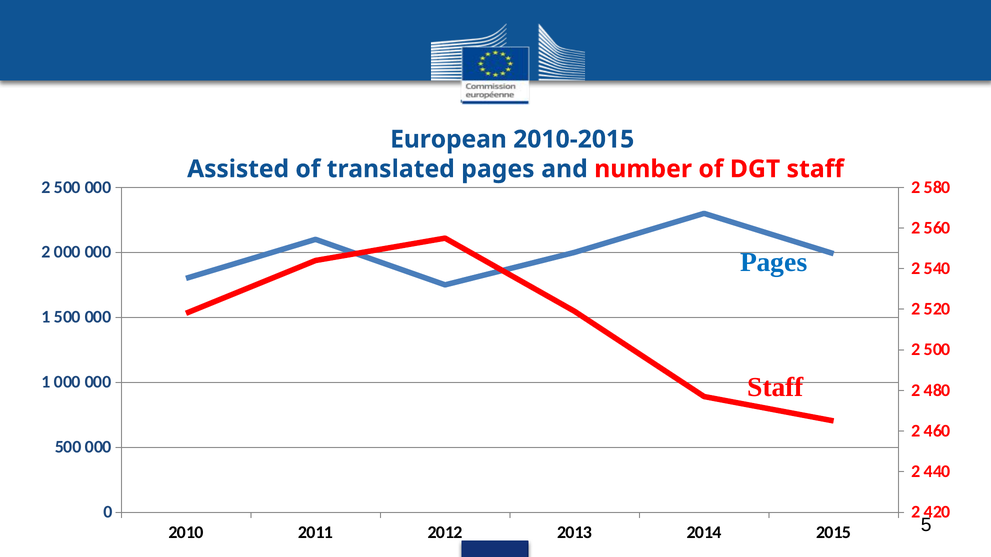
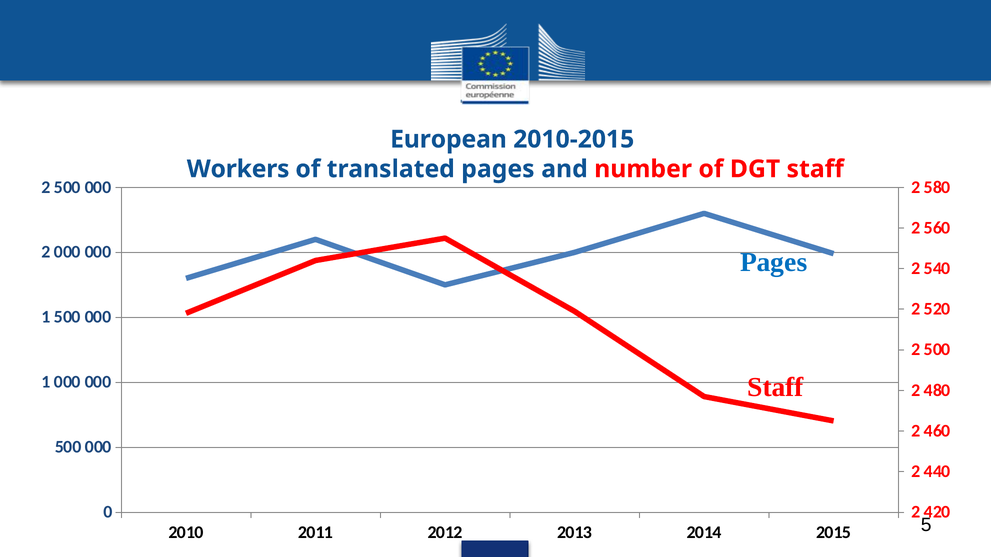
Assisted: Assisted -> Workers
